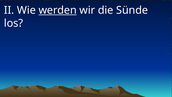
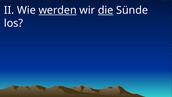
die underline: none -> present
